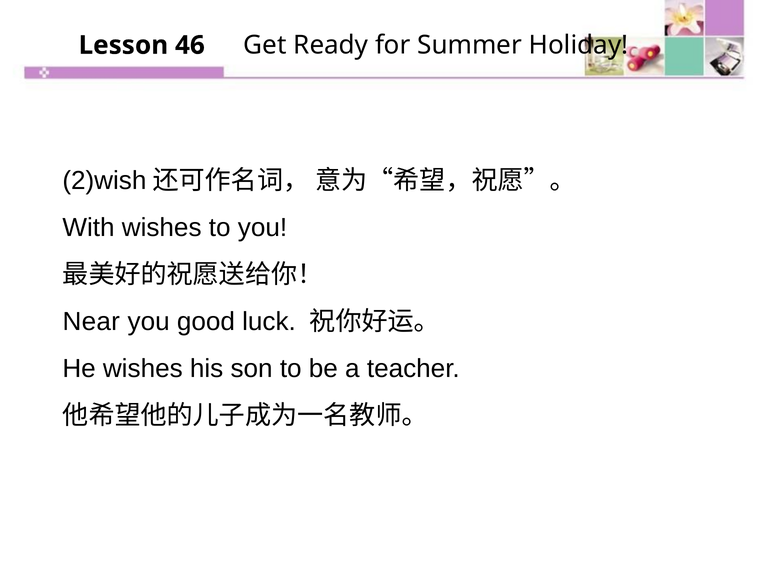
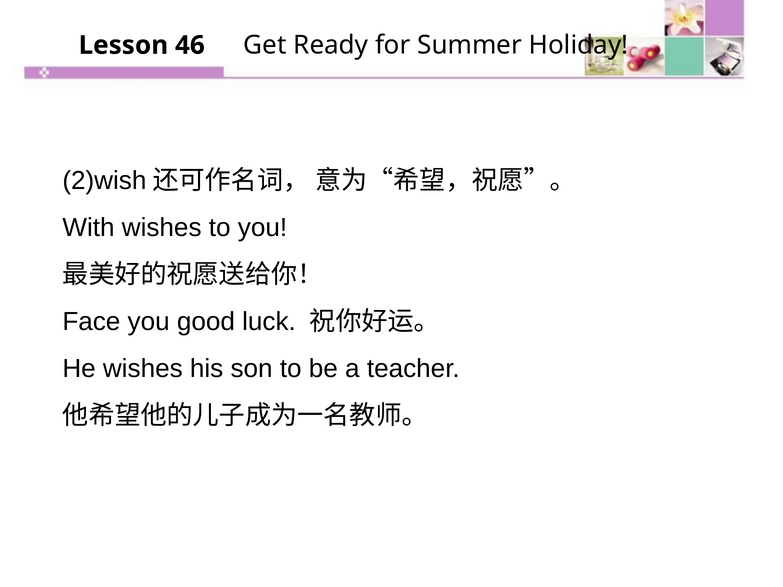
Near: Near -> Face
